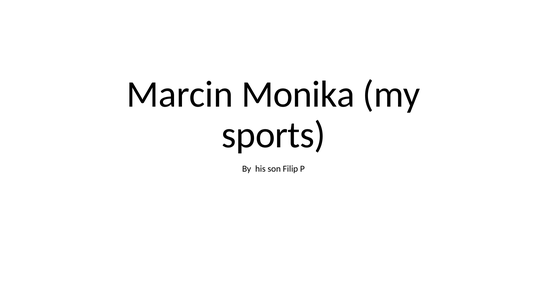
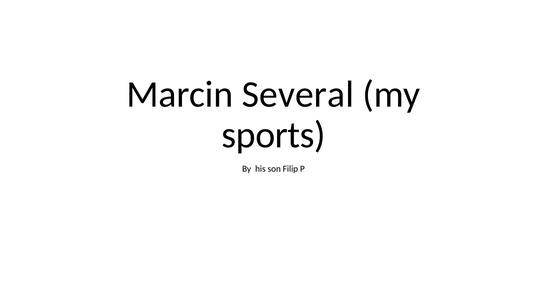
Monika: Monika -> Several
